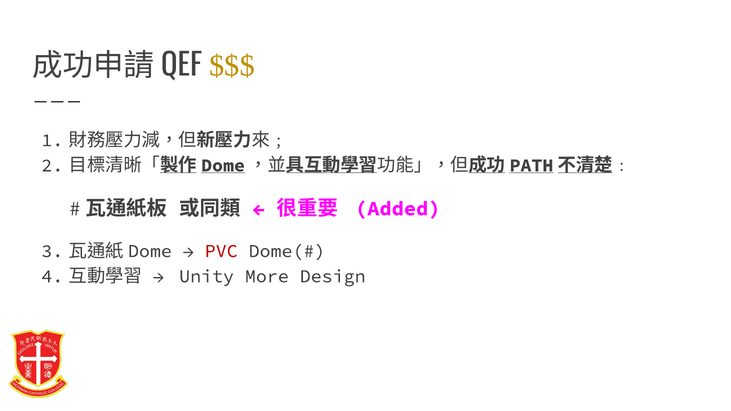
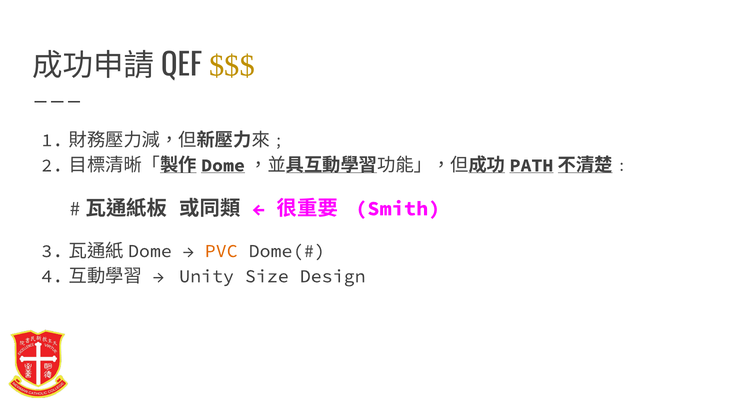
Added: Added -> Smith
PVC colour: red -> orange
More: More -> Size
